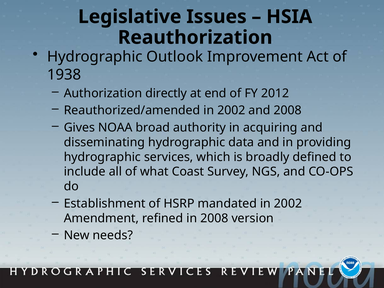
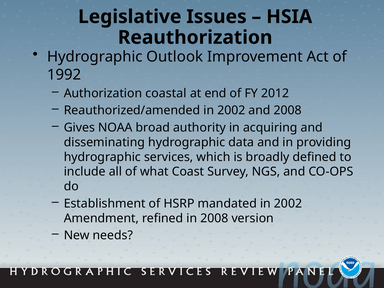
1938: 1938 -> 1992
directly: directly -> coastal
